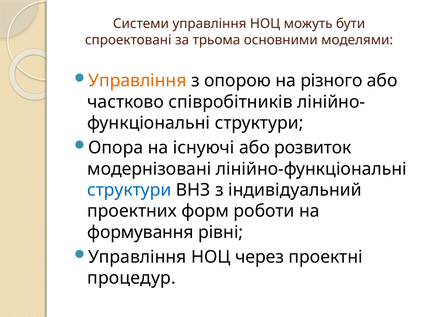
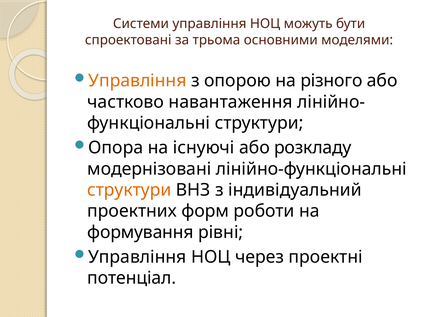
співробітників: співробітників -> навантаження
розвиток: розвиток -> розкладу
структури at (129, 190) colour: blue -> orange
процедур: процедур -> потенціал
